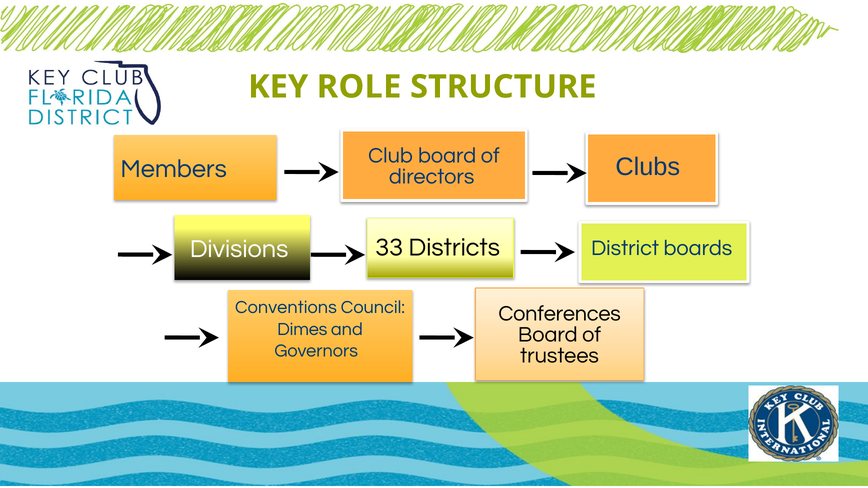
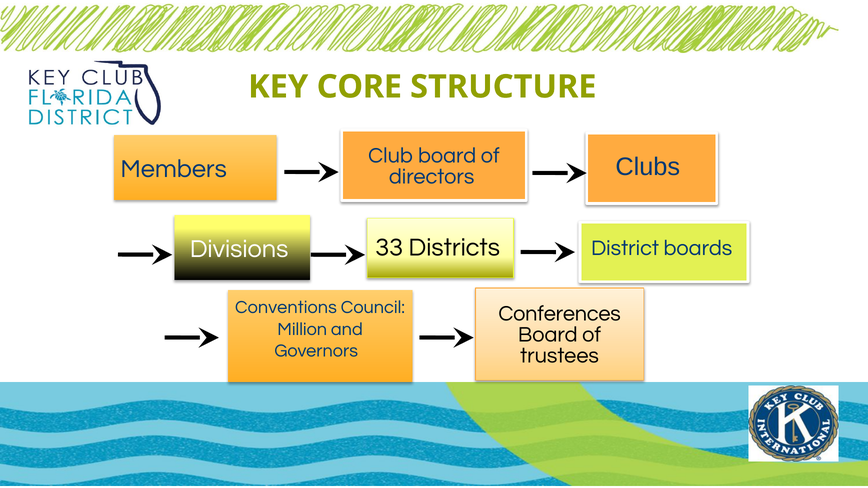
ROLE: ROLE -> CORE
Dimes: Dimes -> Million
